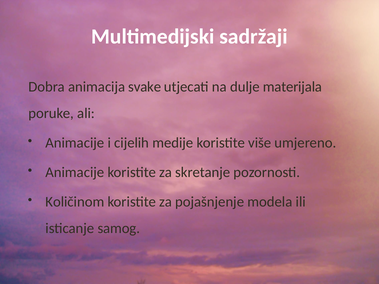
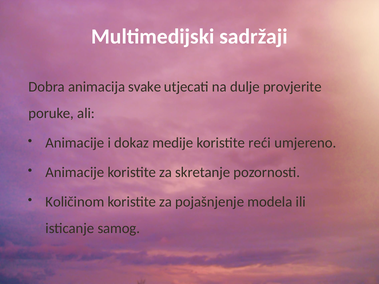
materijala: materijala -> provjerite
cijelih: cijelih -> dokaz
više: više -> reći
